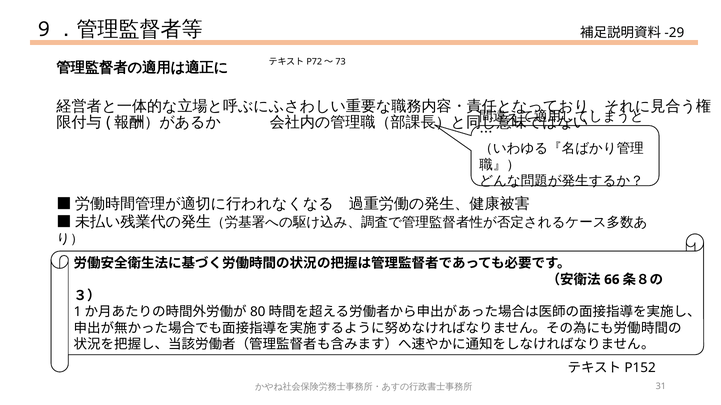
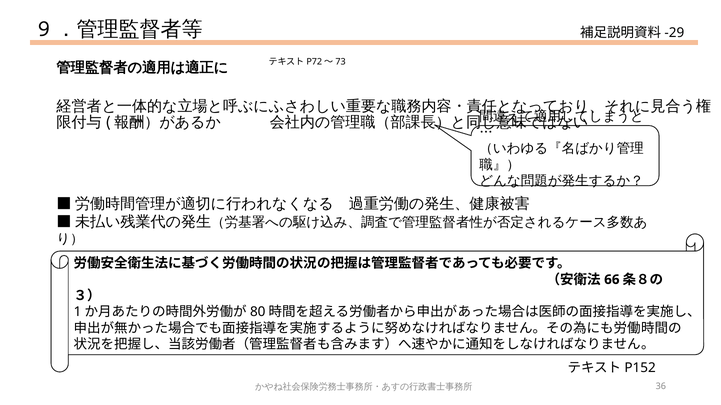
31: 31 -> 36
